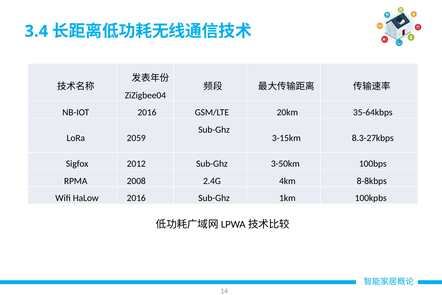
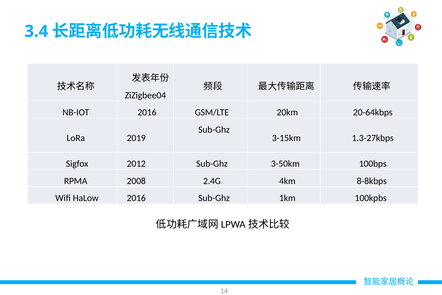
35-64kbps: 35-64kbps -> 20-64kbps
2059: 2059 -> 2019
8.3-27kbps: 8.3-27kbps -> 1.3-27kbps
